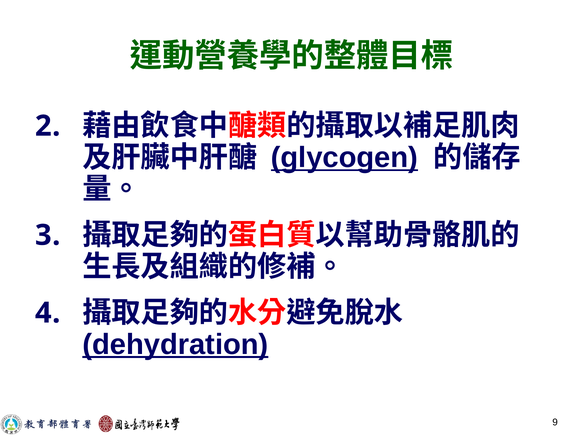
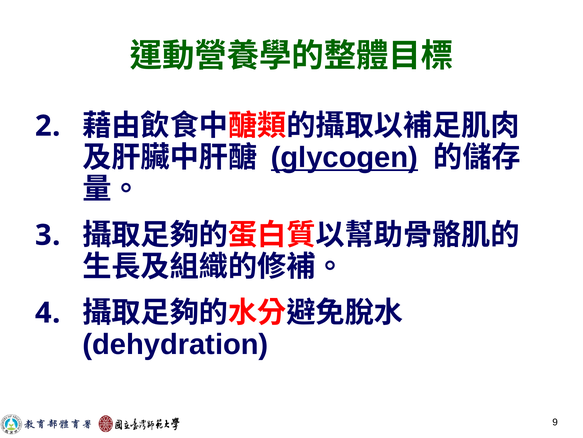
dehydration underline: present -> none
